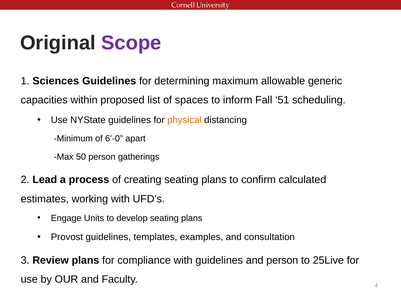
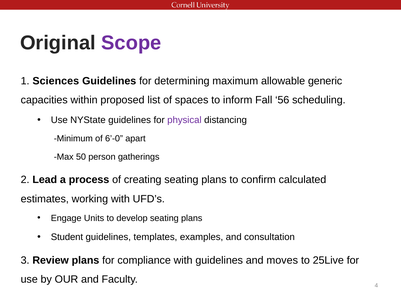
51: 51 -> 56
physical colour: orange -> purple
Provost: Provost -> Student
and person: person -> moves
